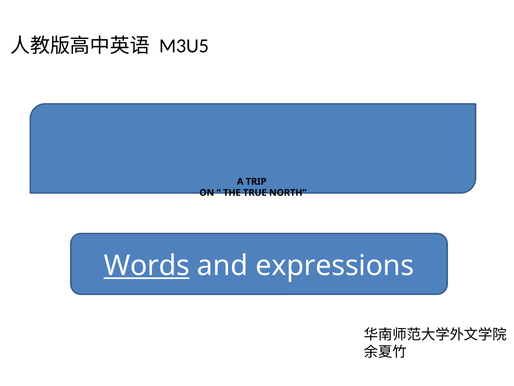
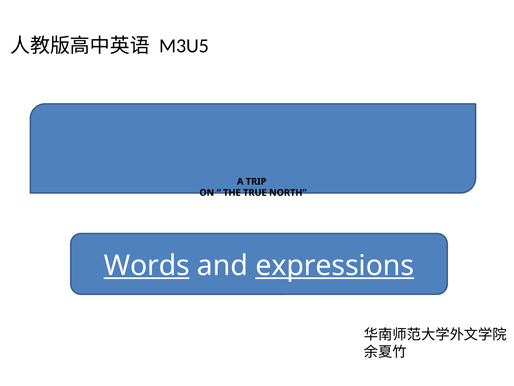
expressions underline: none -> present
